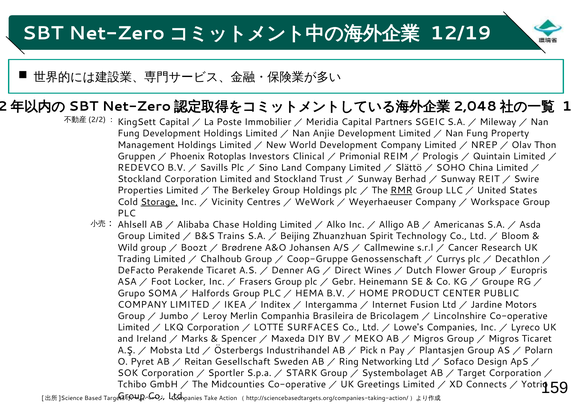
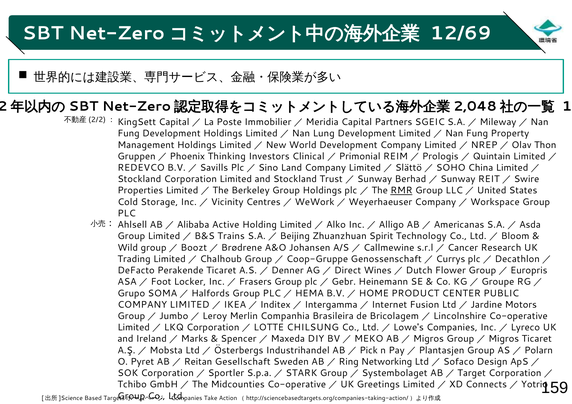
12/19: 12/19 -> 12/69
Anjie: Anjie -> Lung
Rotoplas: Rotoplas -> Thinking
Storage underline: present -> none
Chase: Chase -> Active
SURFACES: SURFACES -> CHILSUNG
